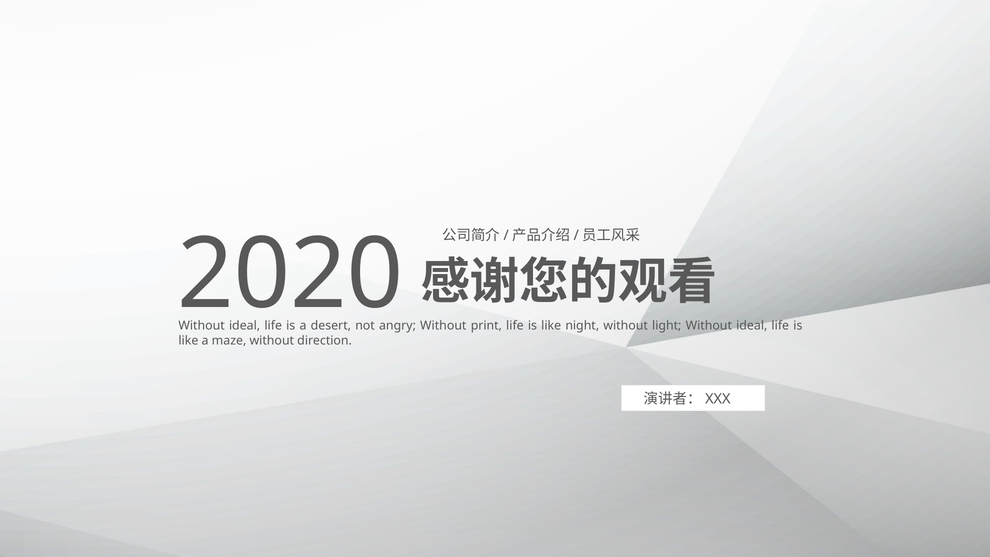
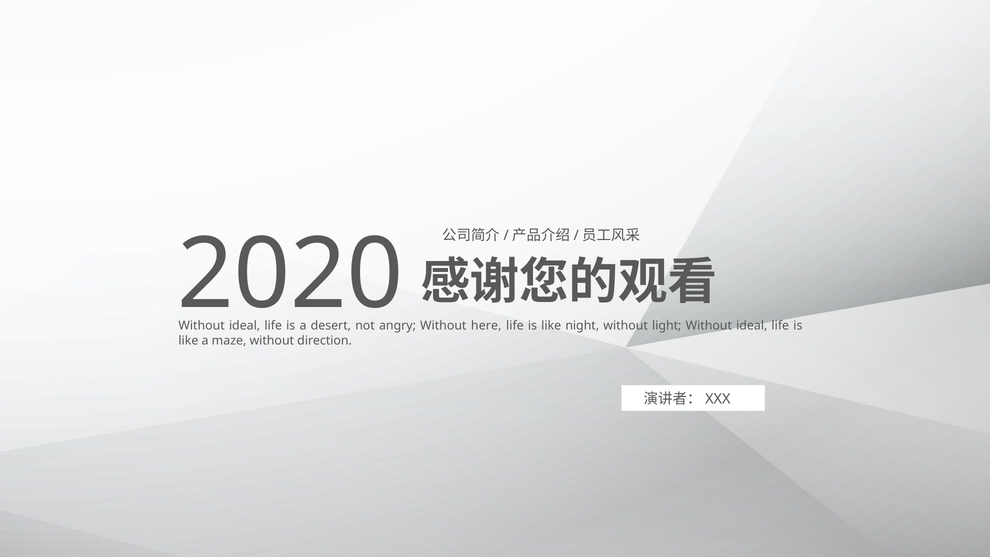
print: print -> here
